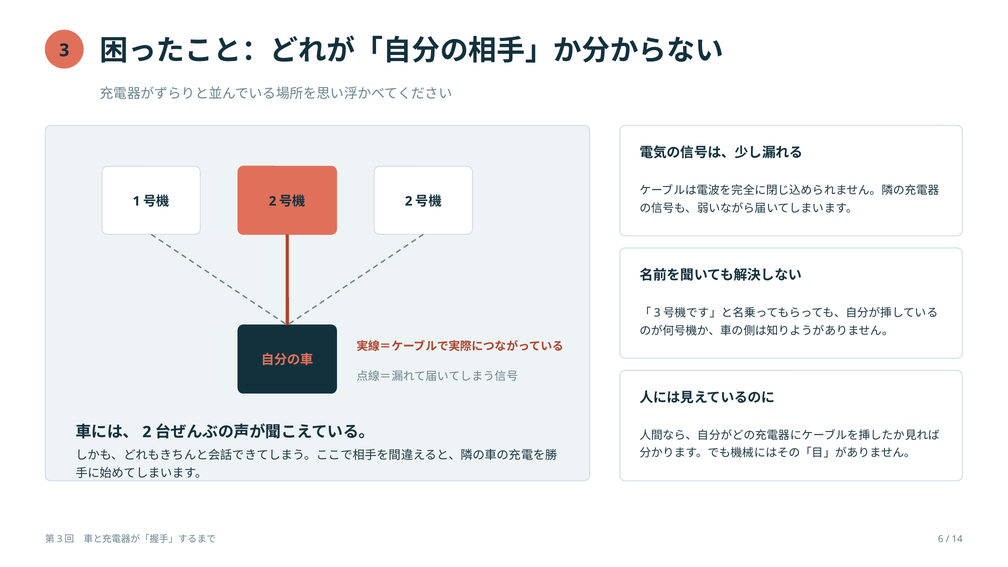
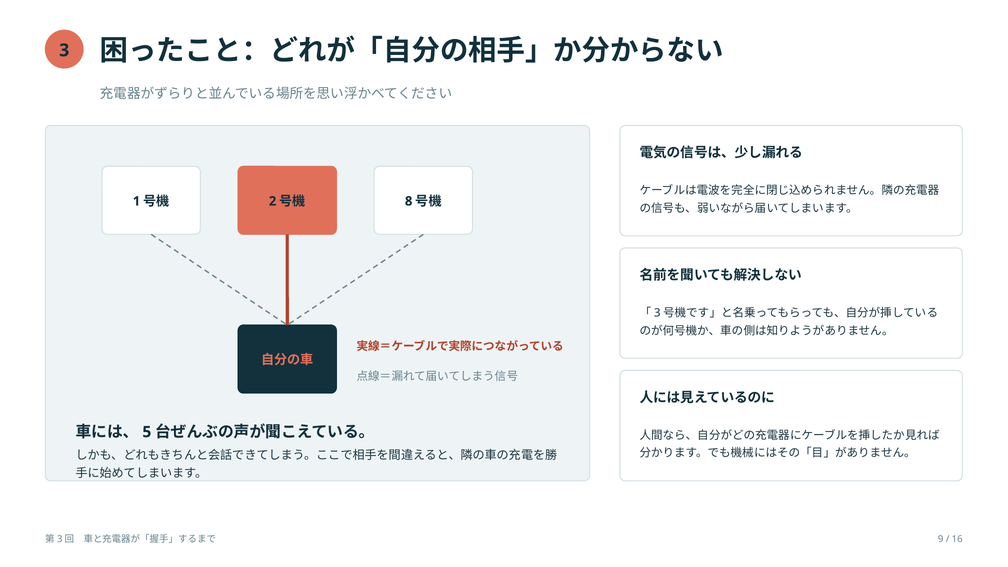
2 at (409, 201): 2 -> 8
2 at (147, 432): 2 -> 5
6: 6 -> 9
14: 14 -> 16
